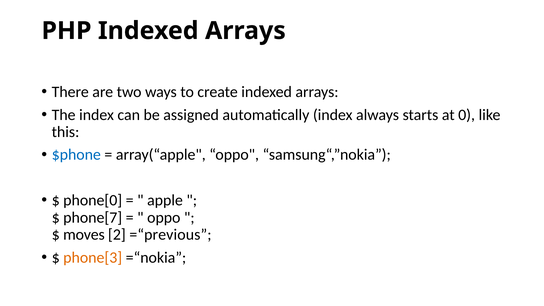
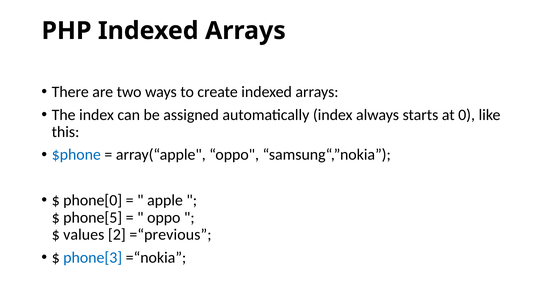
phone[7: phone[7 -> phone[5
moves: moves -> values
phone[3 colour: orange -> blue
